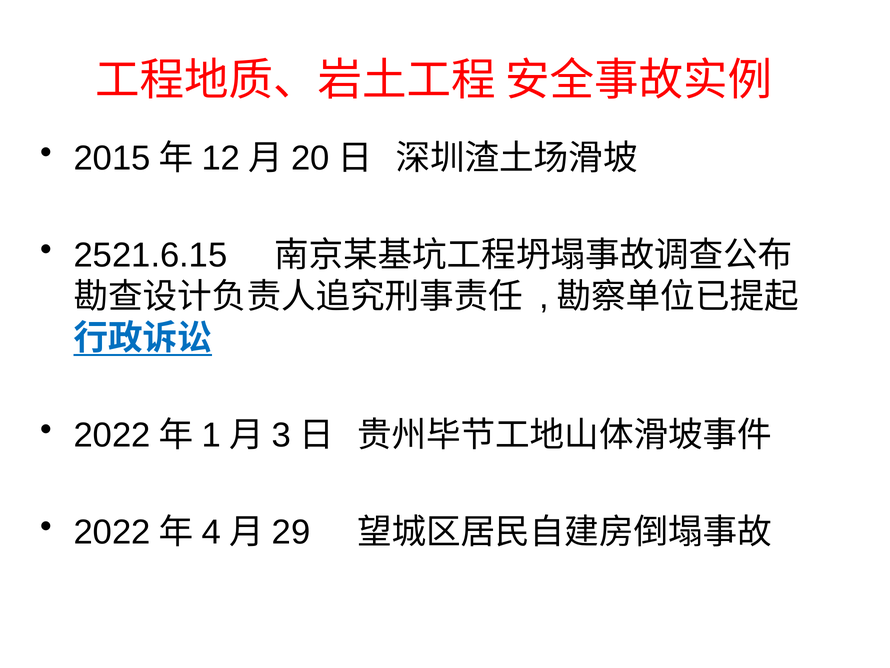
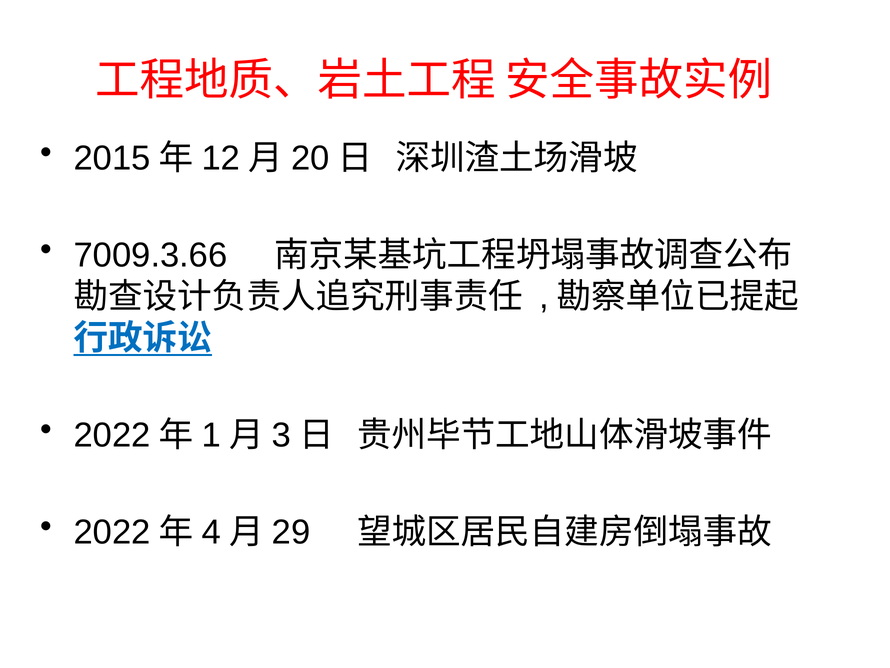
2521.6.15: 2521.6.15 -> 7009.3.66
